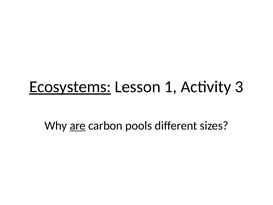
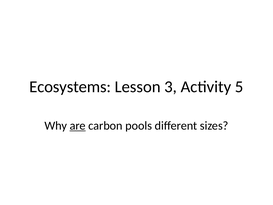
Ecosystems underline: present -> none
1: 1 -> 3
3: 3 -> 5
